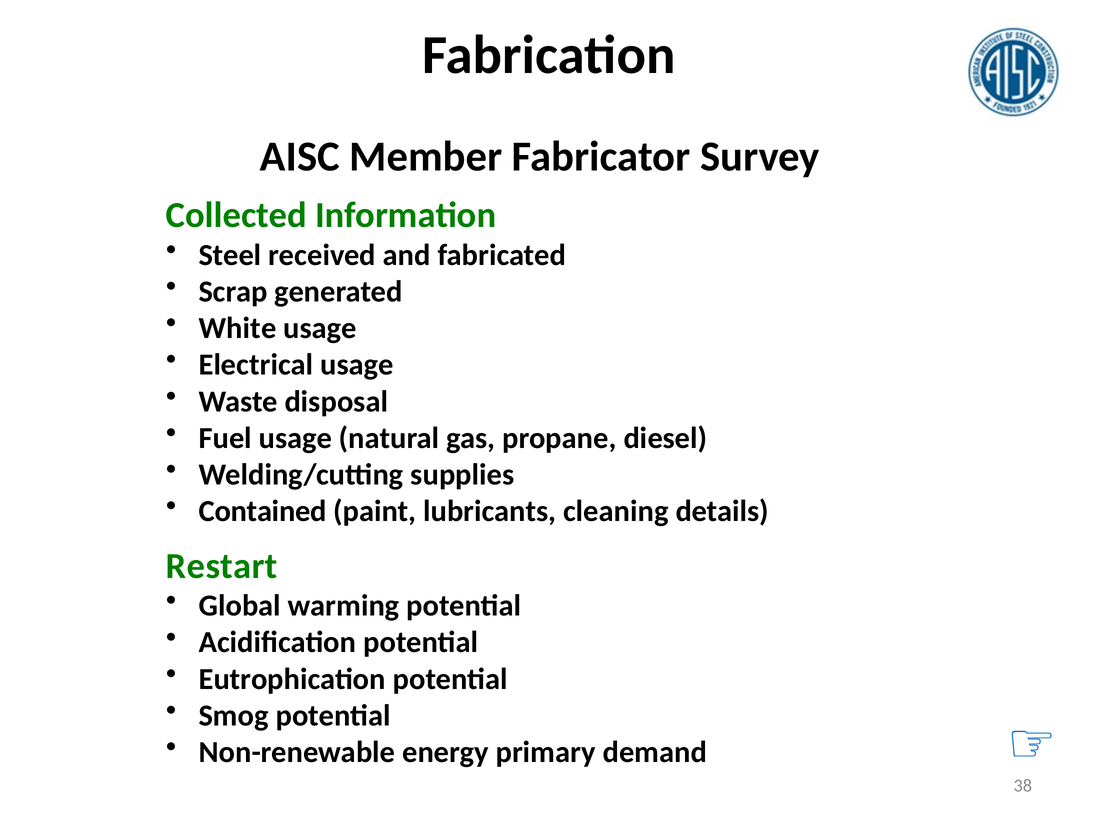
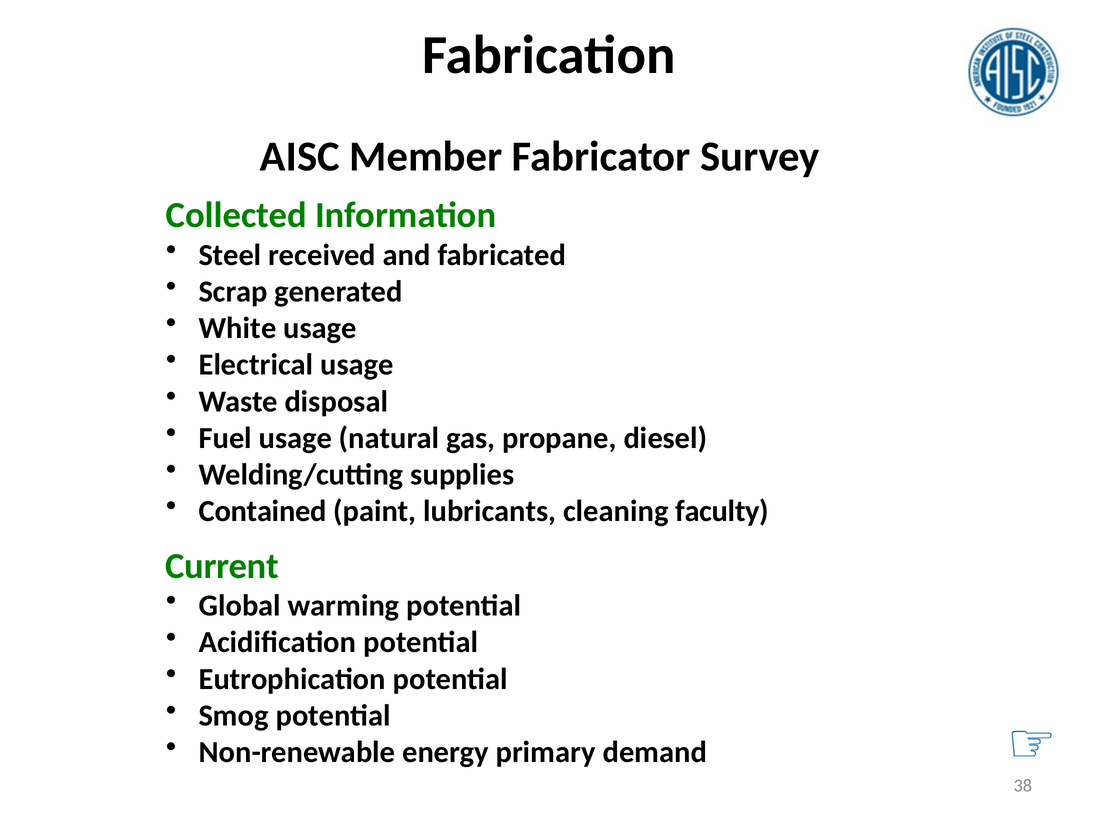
details: details -> faculty
Restart: Restart -> Current
